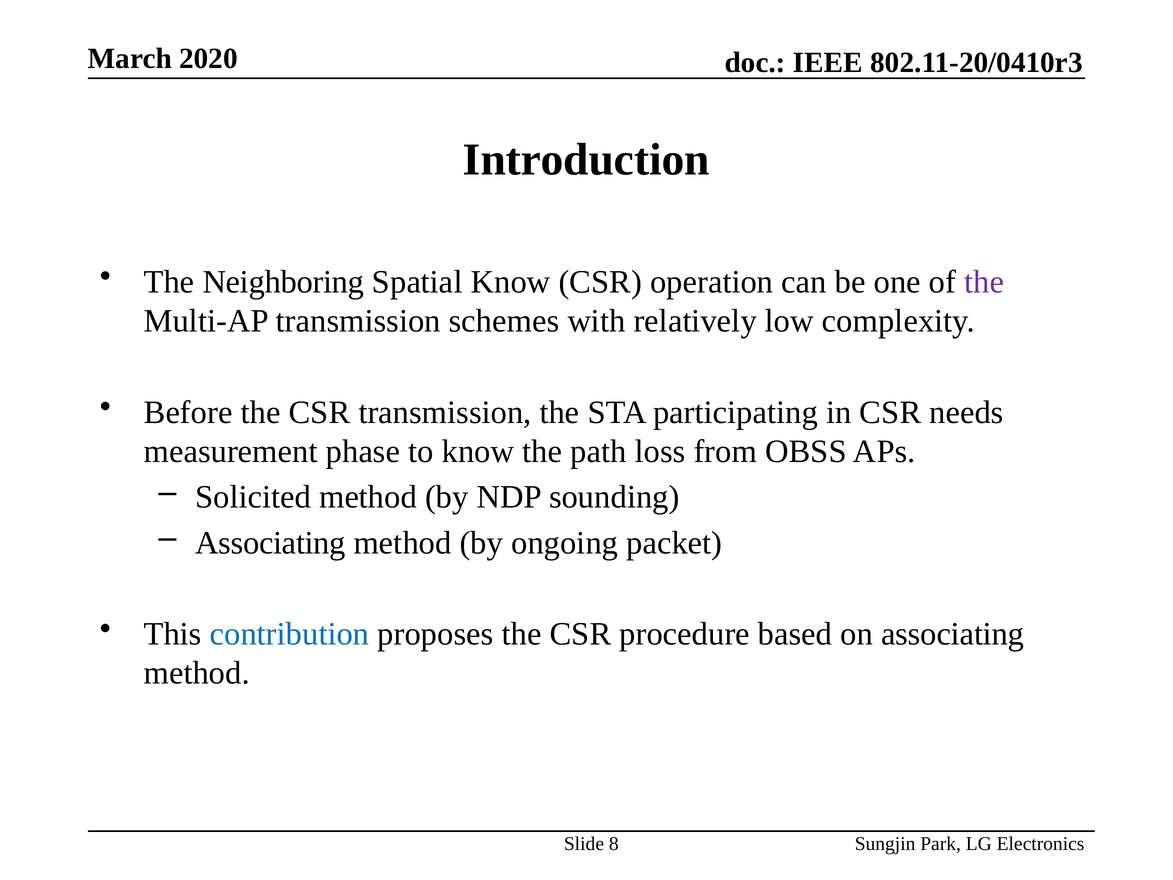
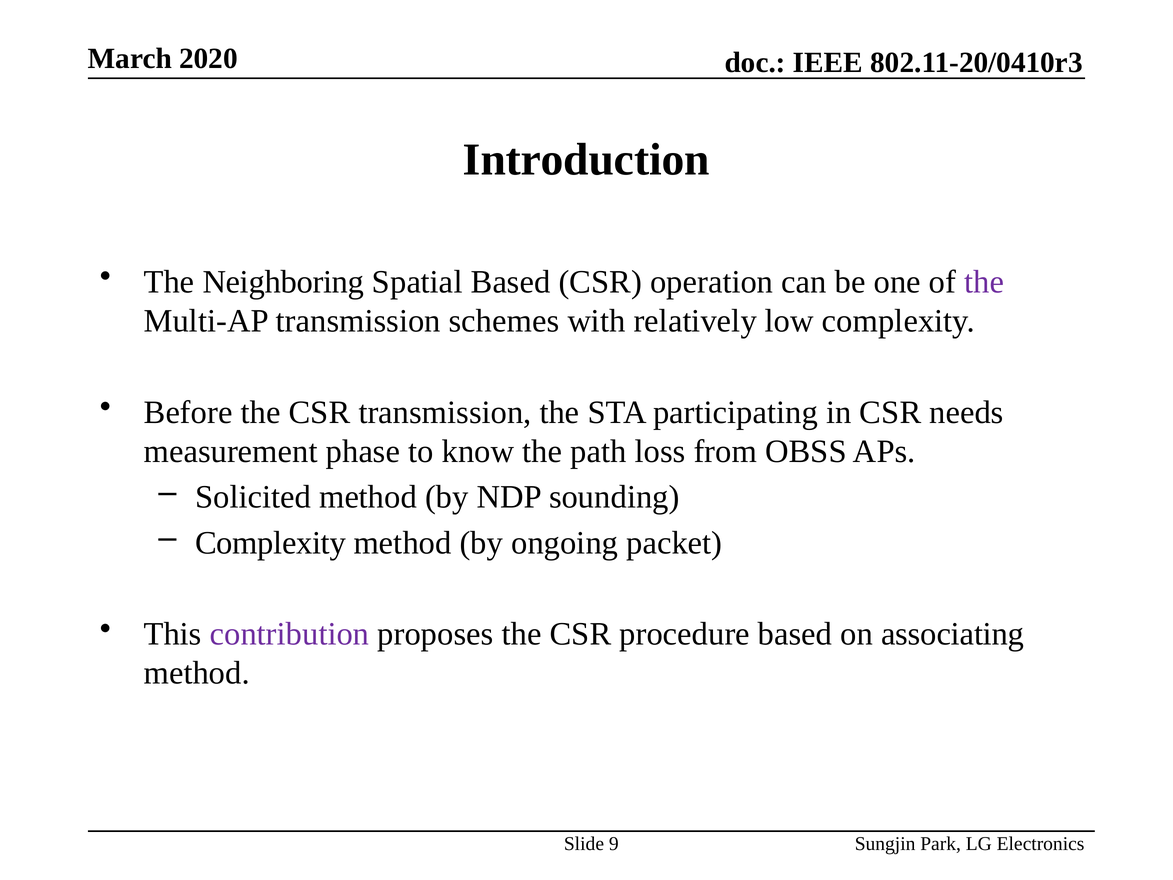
Spatial Know: Know -> Based
Associating at (270, 543): Associating -> Complexity
contribution colour: blue -> purple
8: 8 -> 9
